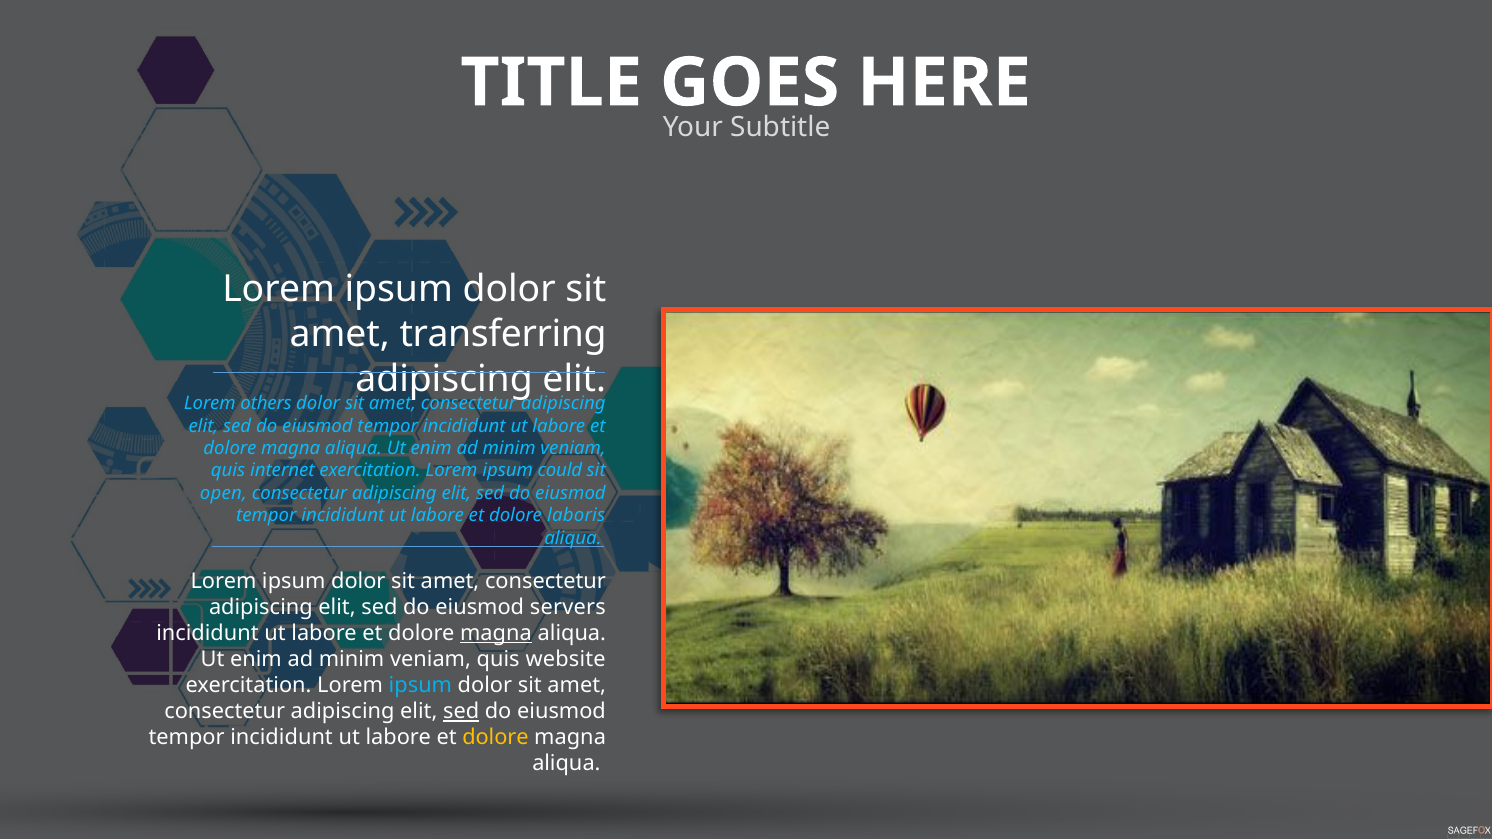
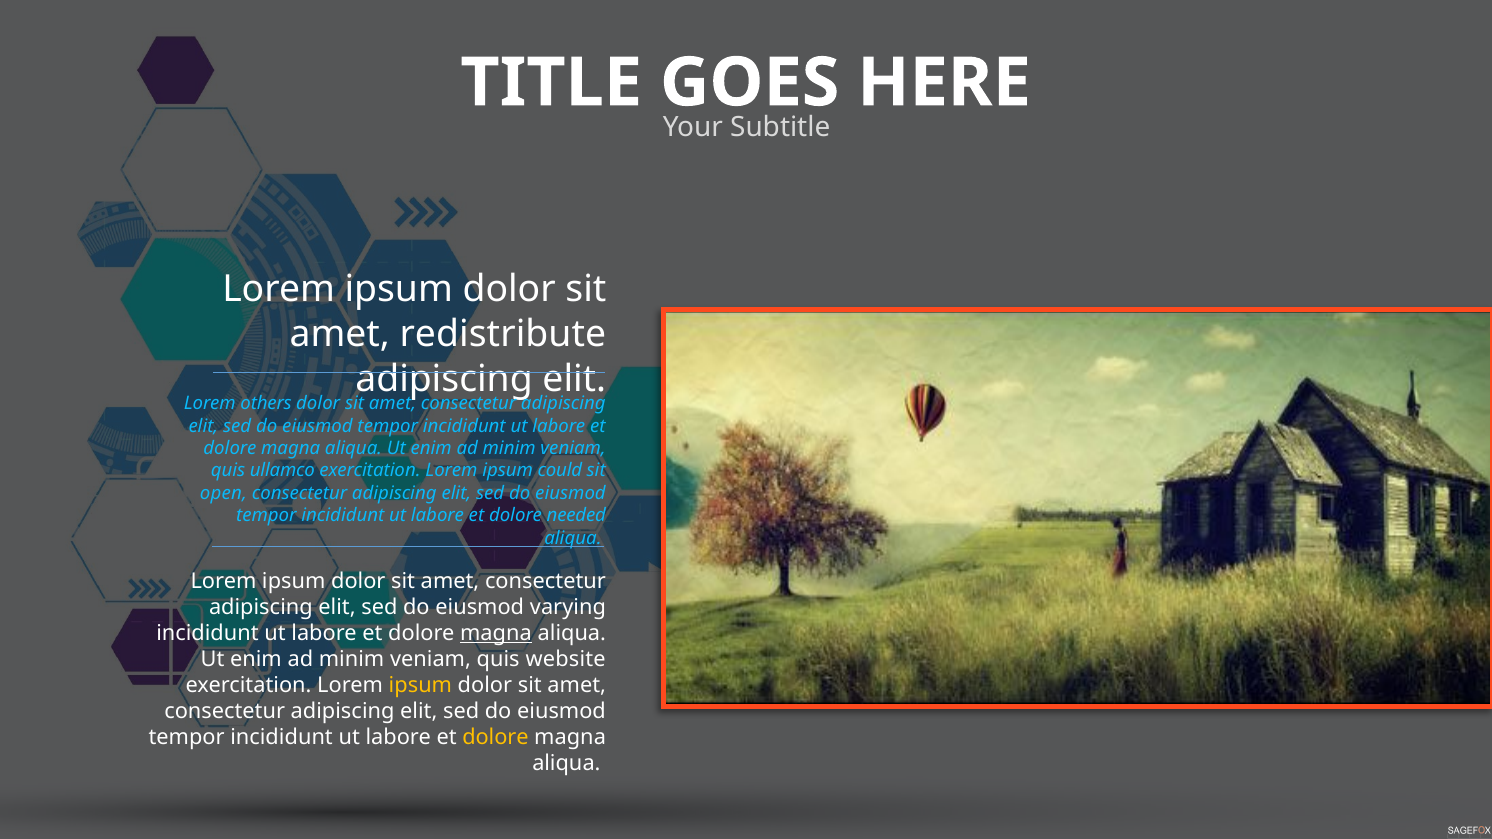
transferring: transferring -> redistribute
internet: internet -> ullamco
laboris: laboris -> needed
servers: servers -> varying
ipsum at (420, 686) colour: light blue -> yellow
sed at (461, 712) underline: present -> none
